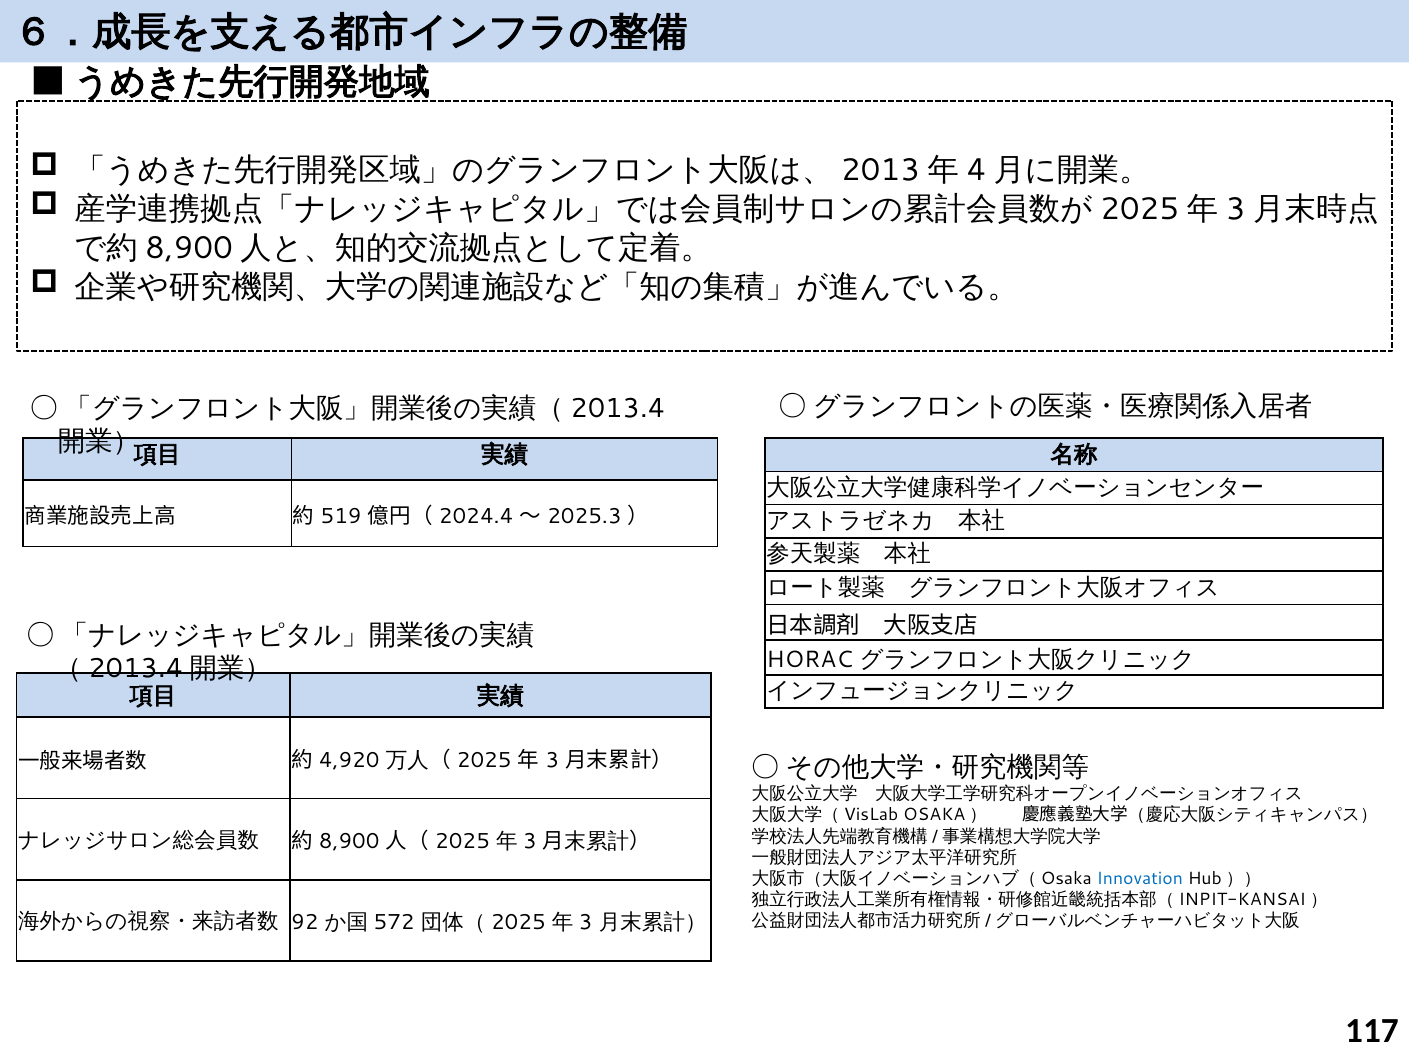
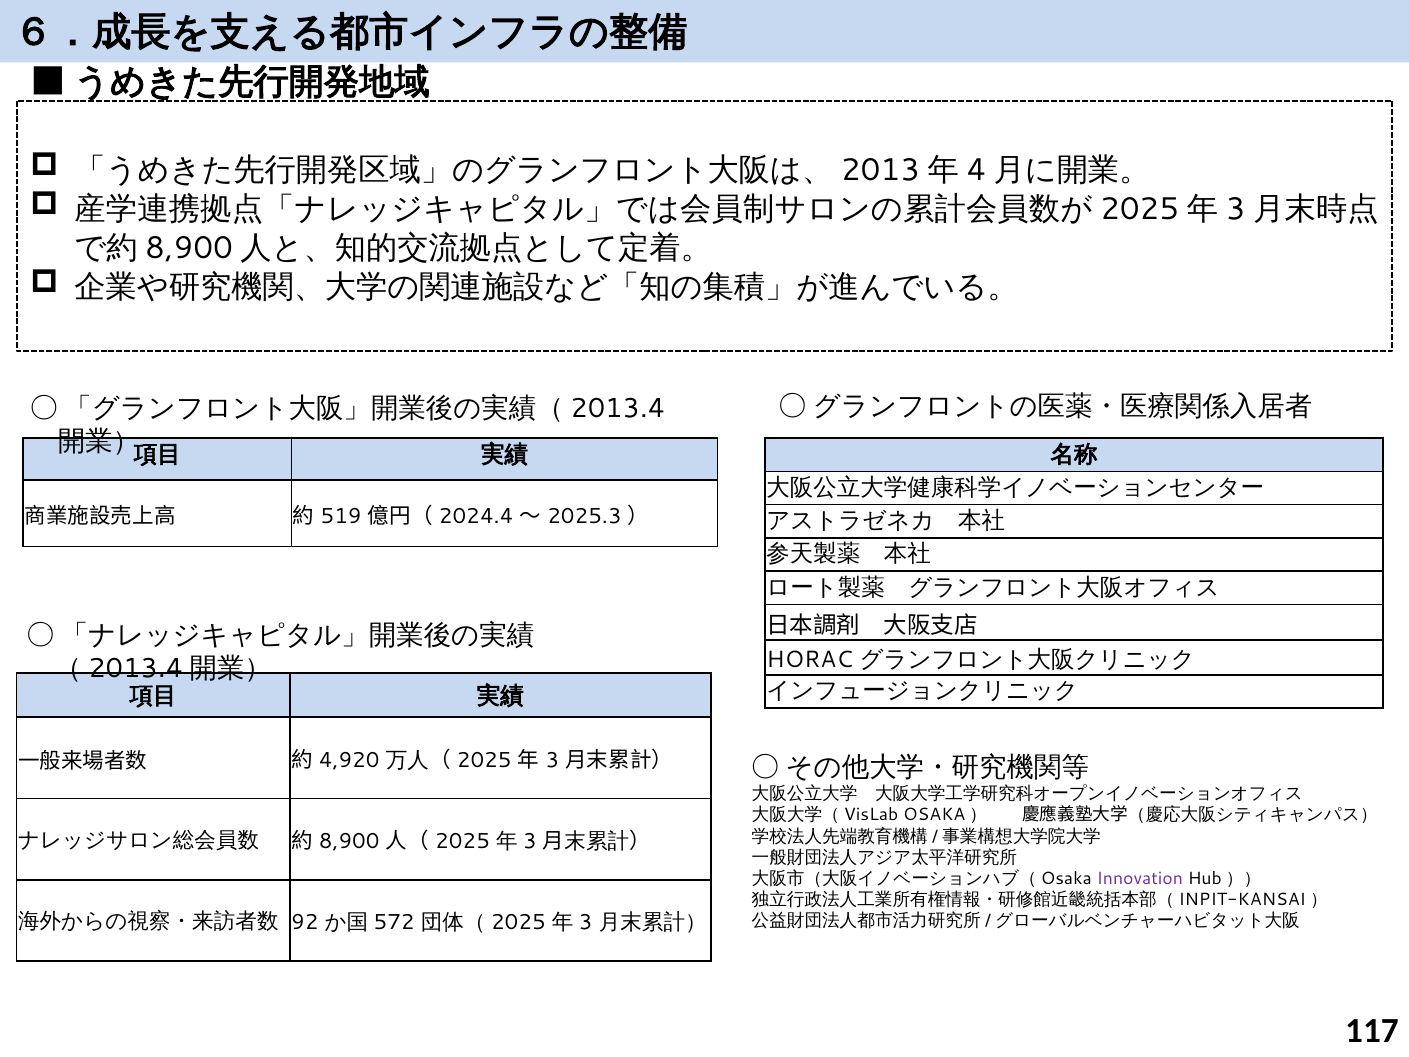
Innovation colour: blue -> purple
